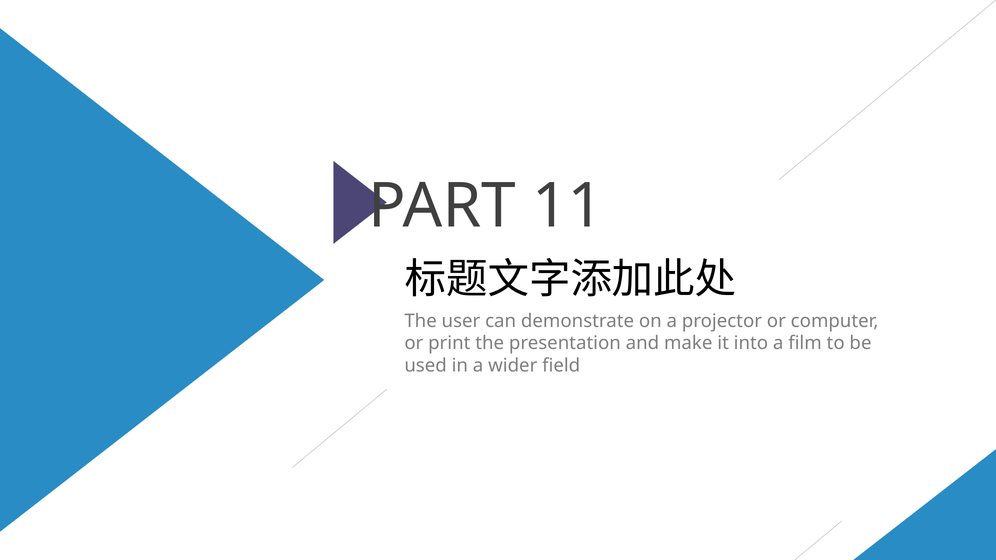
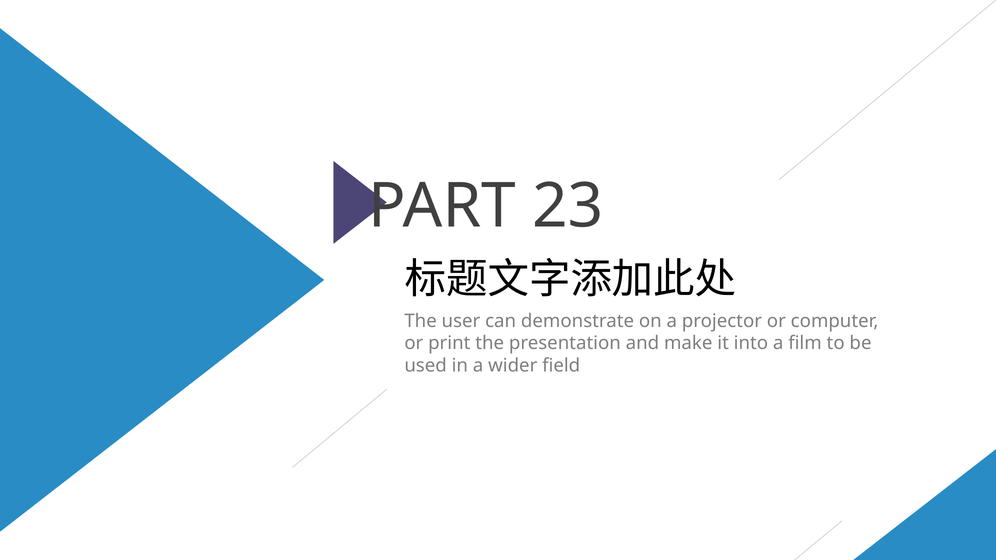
11: 11 -> 23
